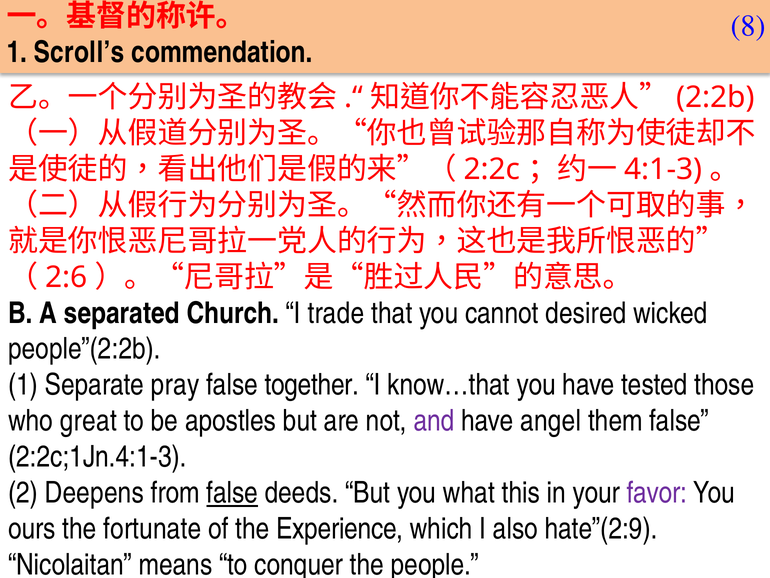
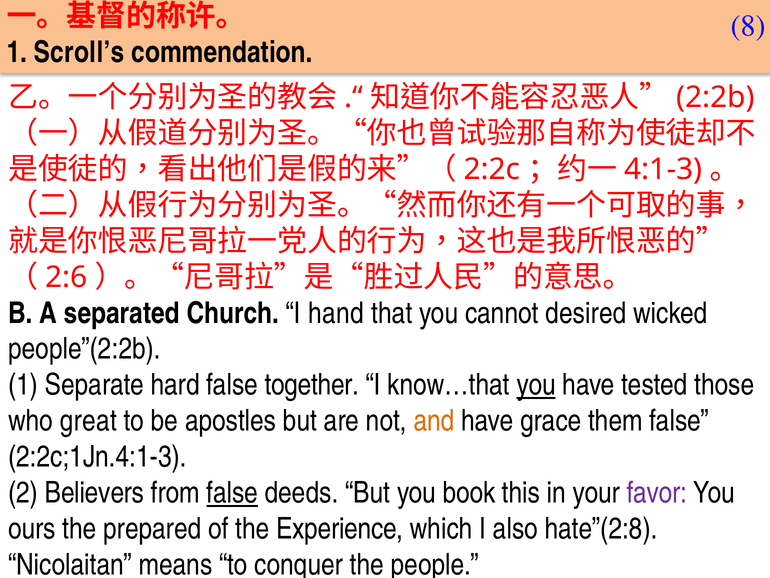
trade: trade -> hand
pray: pray -> hard
you at (536, 385) underline: none -> present
and colour: purple -> orange
angel: angel -> grace
Deepens: Deepens -> Believers
what: what -> book
fortunate: fortunate -> prepared
hate”(2:9: hate”(2:9 -> hate”(2:8
